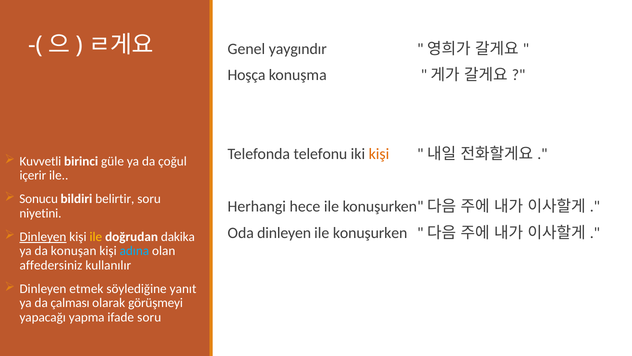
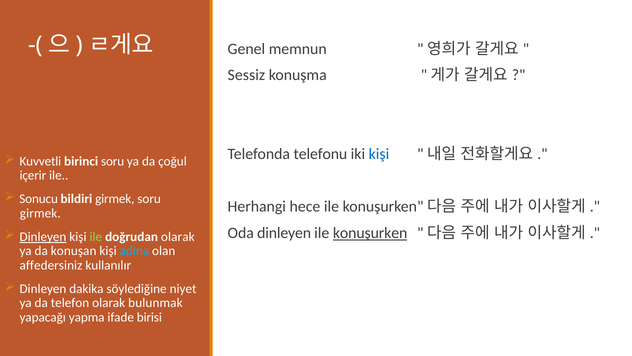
yaygındır: yaygındır -> memnun
Hoşça: Hoşça -> Sessiz
kişi at (379, 154) colour: orange -> blue
birinci güle: güle -> soru
bildiri belirtir: belirtir -> girmek
niyetini at (40, 213): niyetini -> girmek
konuşurken underline: none -> present
ile at (96, 236) colour: yellow -> light green
doğrudan dakika: dakika -> olarak
etmek: etmek -> dakika
yanıt: yanıt -> niyet
çalması: çalması -> telefon
görüşmeyi: görüşmeyi -> bulunmak
ifade soru: soru -> birisi
